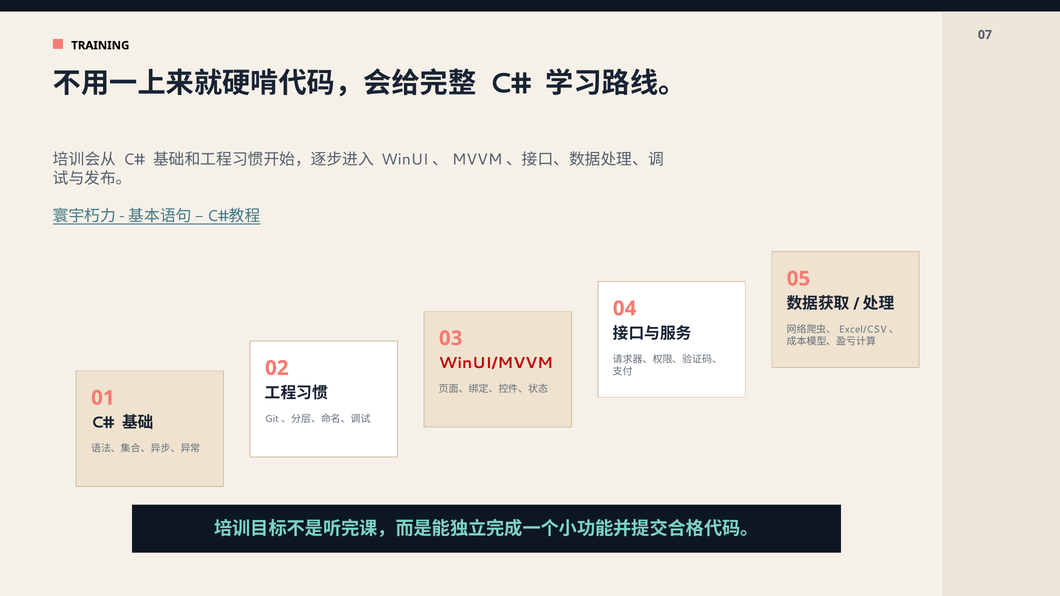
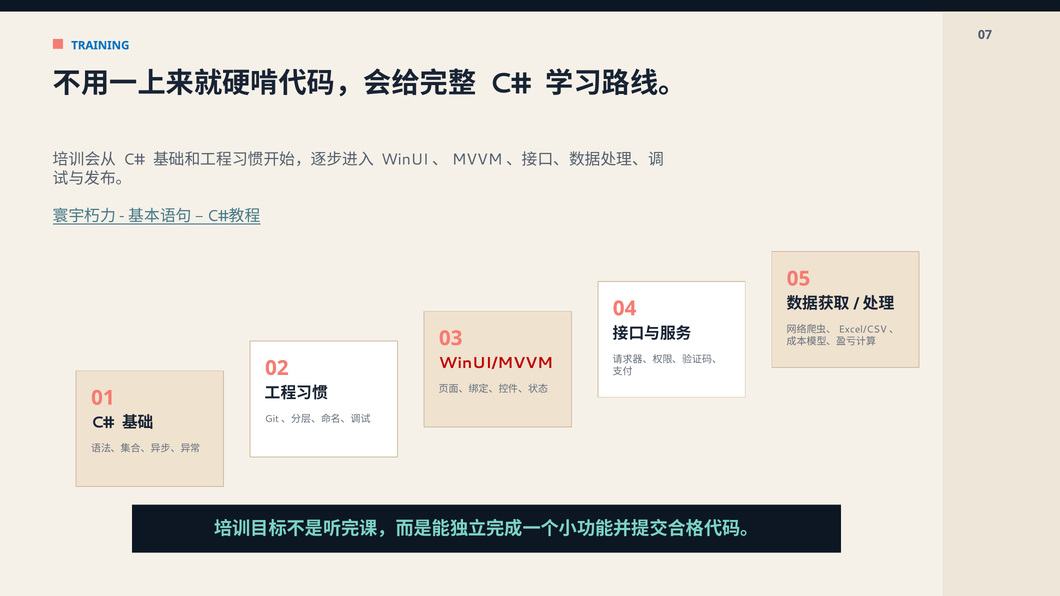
TRAINING colour: black -> blue
